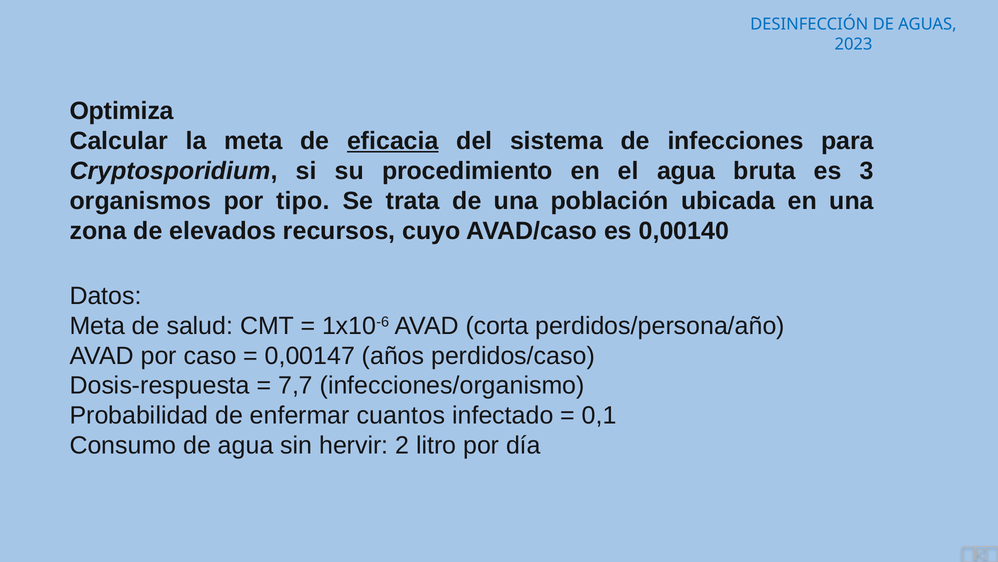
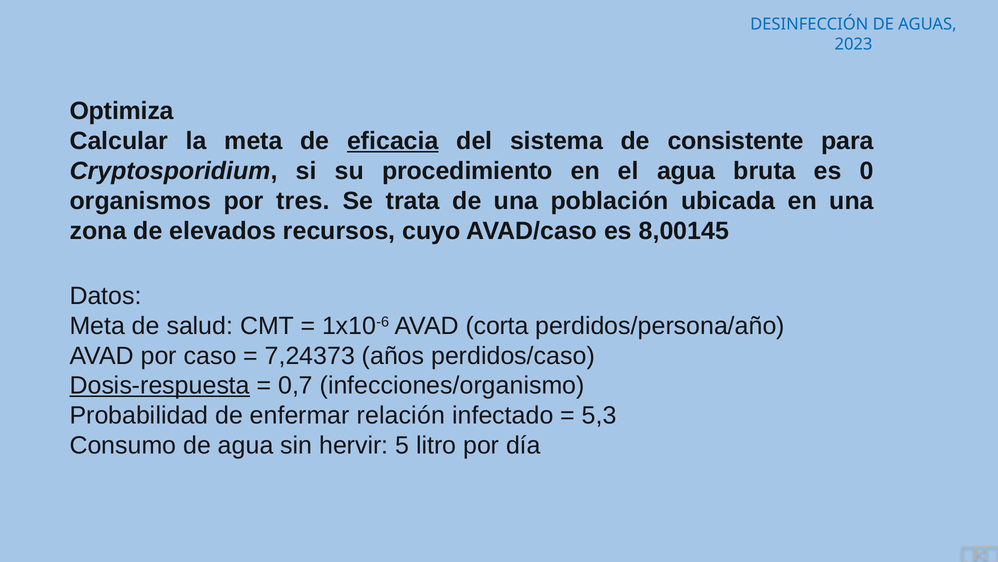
infecciones: infecciones -> consistente
3: 3 -> 0
tipo: tipo -> tres
0,00140: 0,00140 -> 8,00145
0,00147: 0,00147 -> 7,24373
Dosis-respuesta underline: none -> present
7,7: 7,7 -> 0,7
cuantos: cuantos -> relación
0,1: 0,1 -> 5,3
2: 2 -> 5
